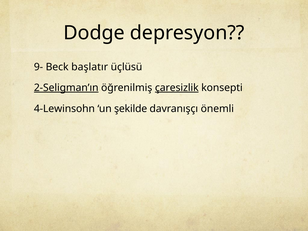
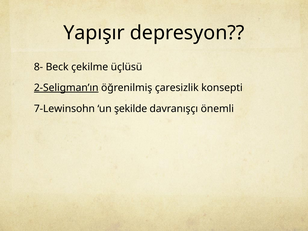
Dodge: Dodge -> Yapışır
9-: 9- -> 8-
başlatır: başlatır -> çekilme
çaresizlik underline: present -> none
4-Lewinsohn: 4-Lewinsohn -> 7-Lewinsohn
